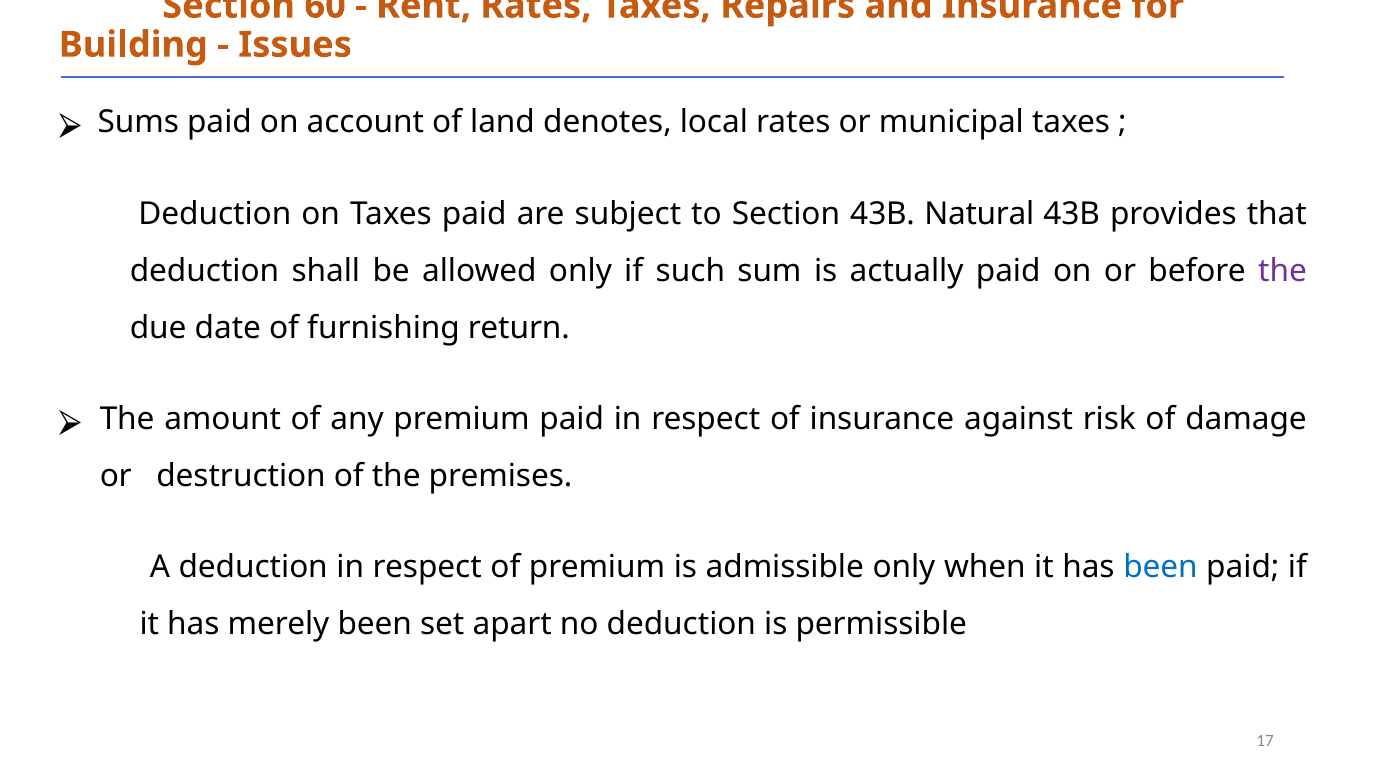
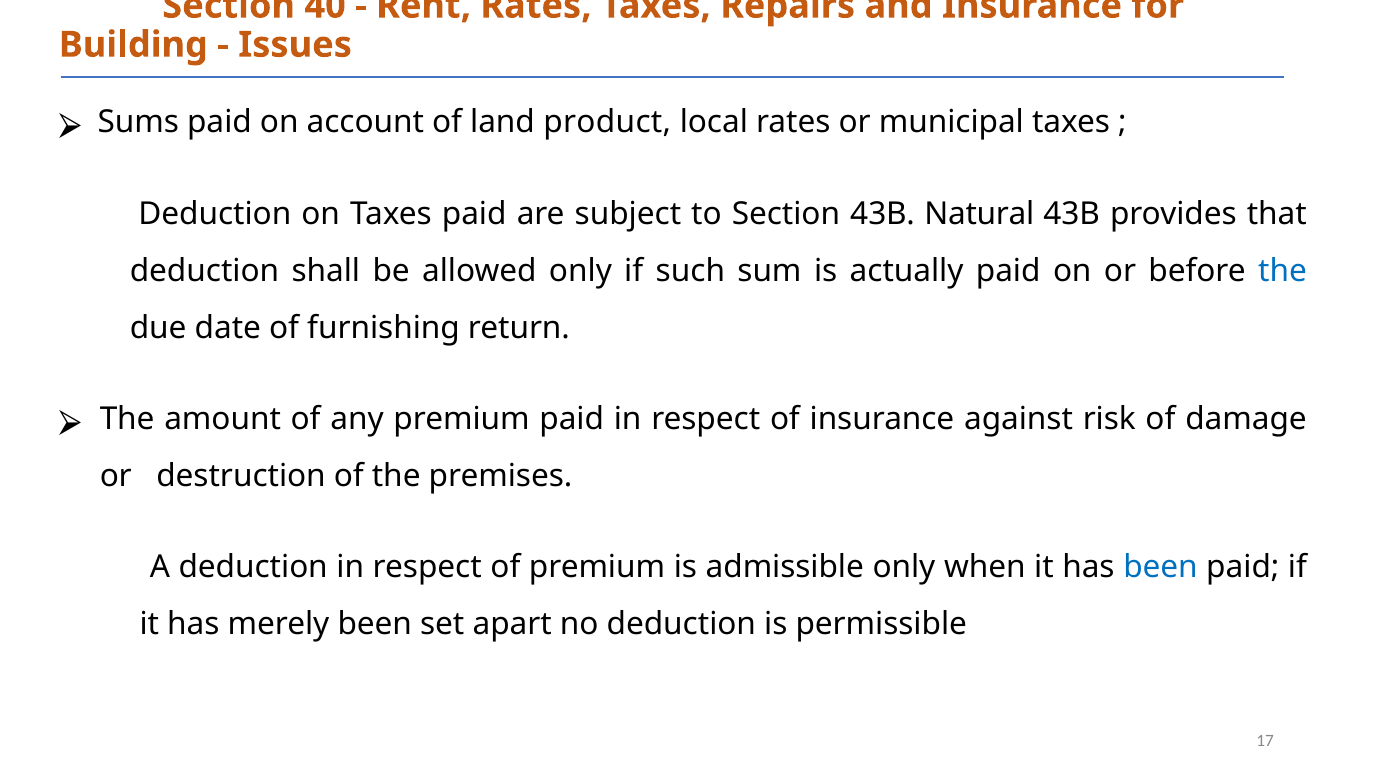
60: 60 -> 40
denotes: denotes -> product
the at (1283, 271) colour: purple -> blue
